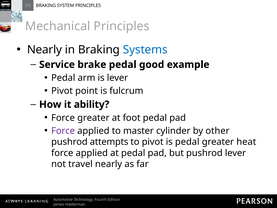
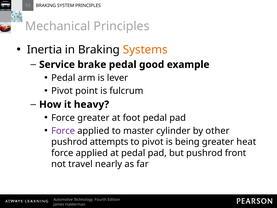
Nearly at (45, 50): Nearly -> Inertia
Systems colour: blue -> orange
ability: ability -> heavy
is pedal: pedal -> being
pushrod lever: lever -> front
